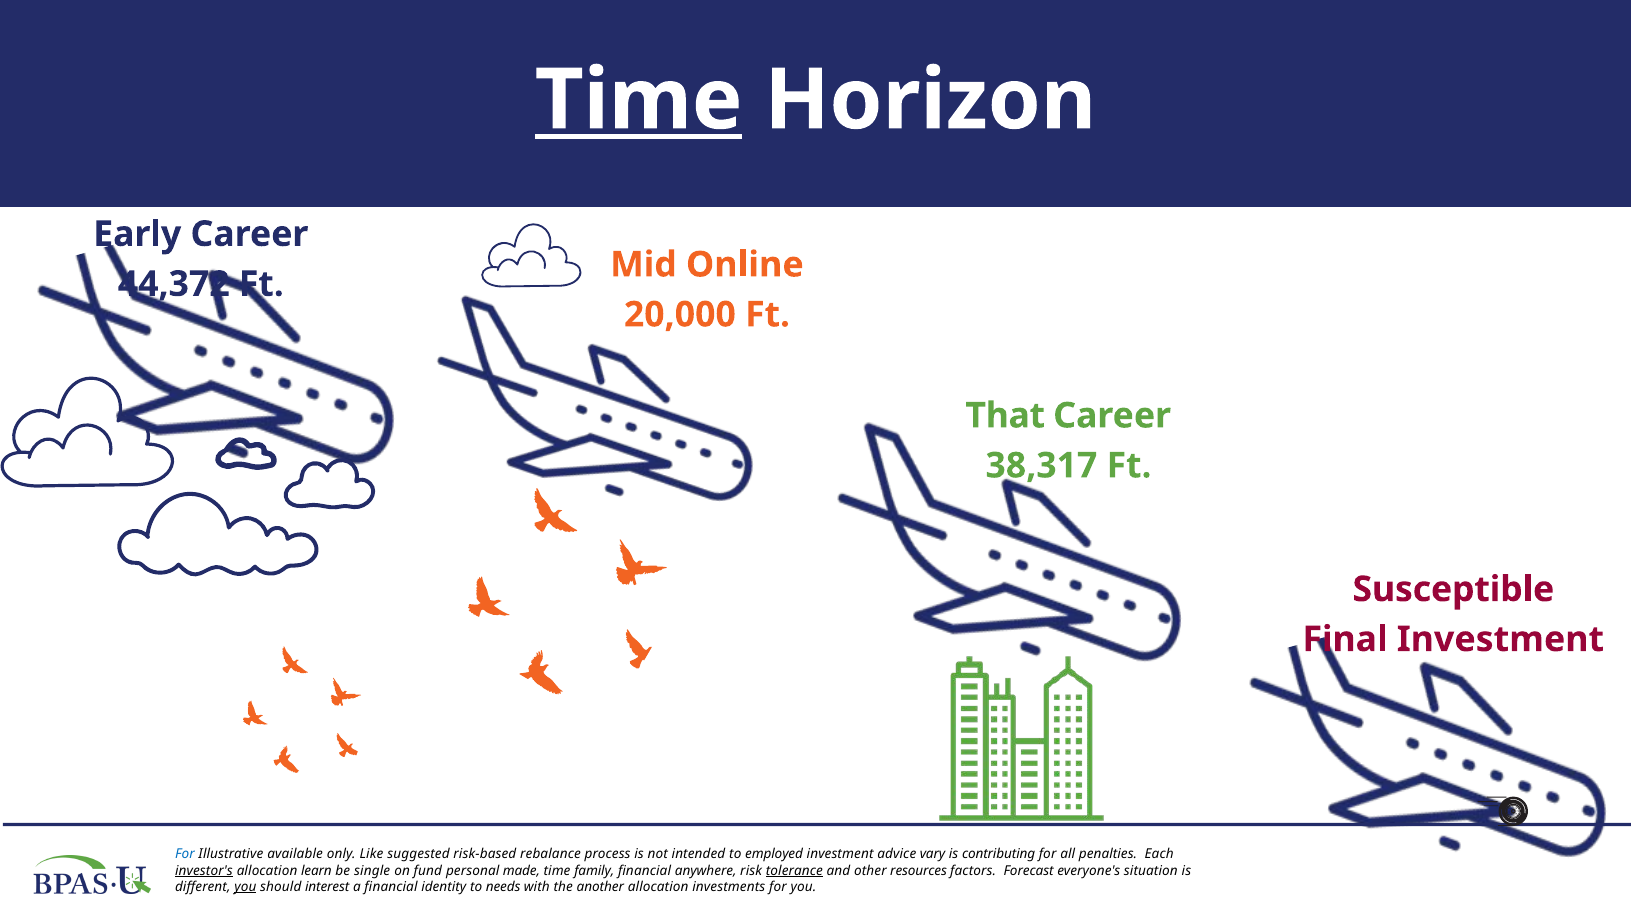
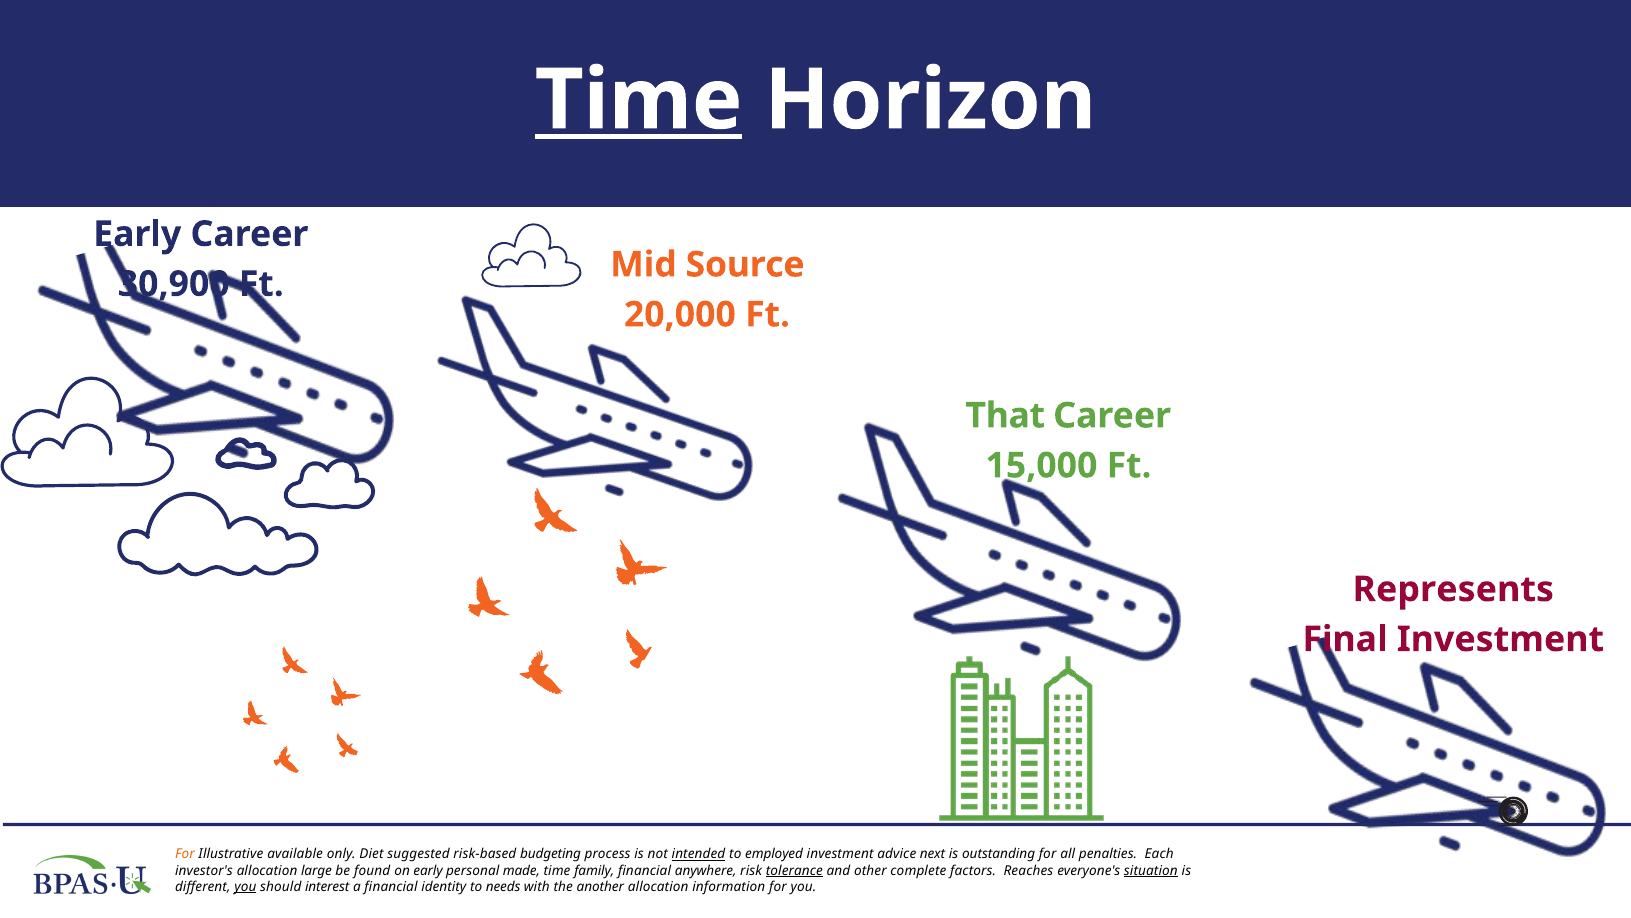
Online: Online -> Source
44,372: 44,372 -> 30,900
38,317: 38,317 -> 15,000
Susceptible: Susceptible -> Represents
For at (185, 854) colour: blue -> orange
Like: Like -> Diet
rebalance: rebalance -> budgeting
intended underline: none -> present
vary: vary -> next
contributing: contributing -> outstanding
investor's underline: present -> none
learn: learn -> large
single: single -> found
on fund: fund -> early
resources: resources -> complete
Forecast: Forecast -> Reaches
situation underline: none -> present
investments: investments -> information
